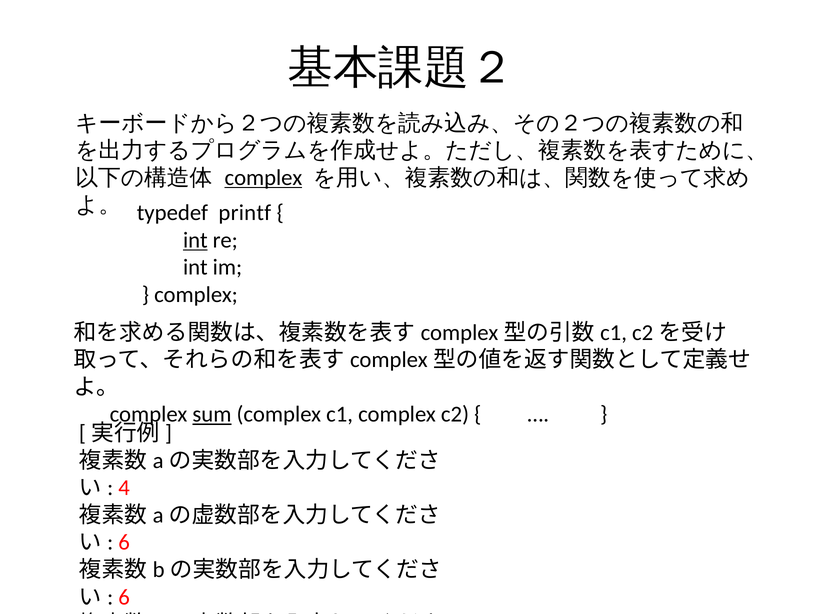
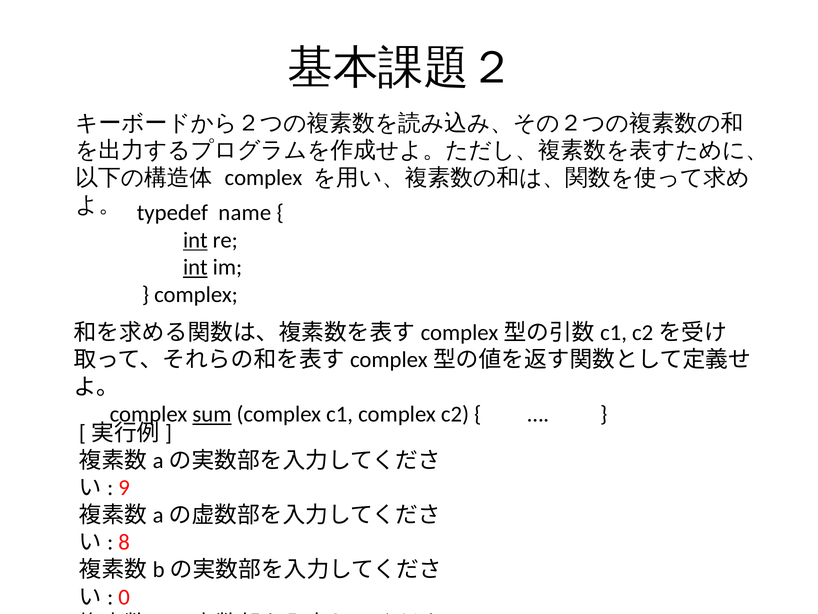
complex at (263, 178) underline: present -> none
printf: printf -> name
int at (195, 267) underline: none -> present
4: 4 -> 9
6 at (124, 542): 6 -> 8
6 at (124, 597): 6 -> 0
